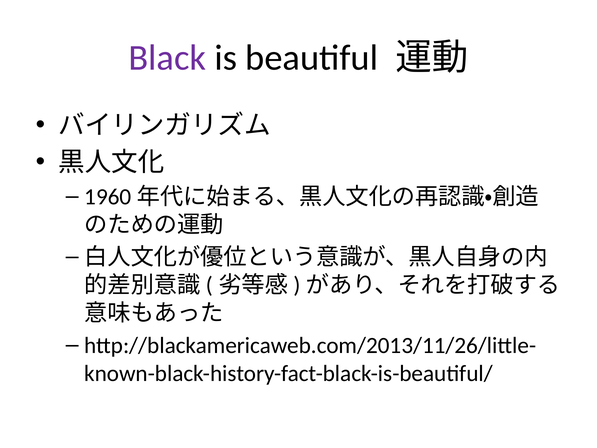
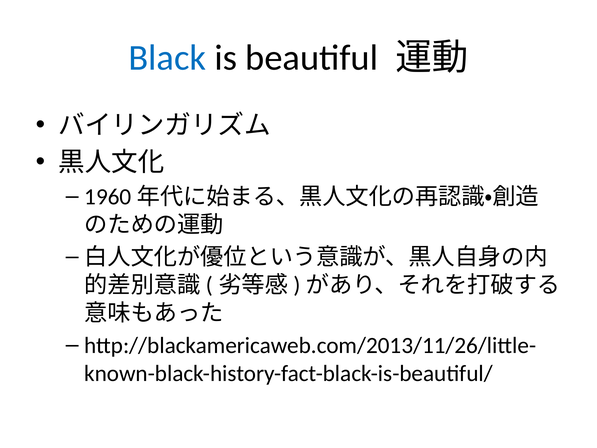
Black colour: purple -> blue
